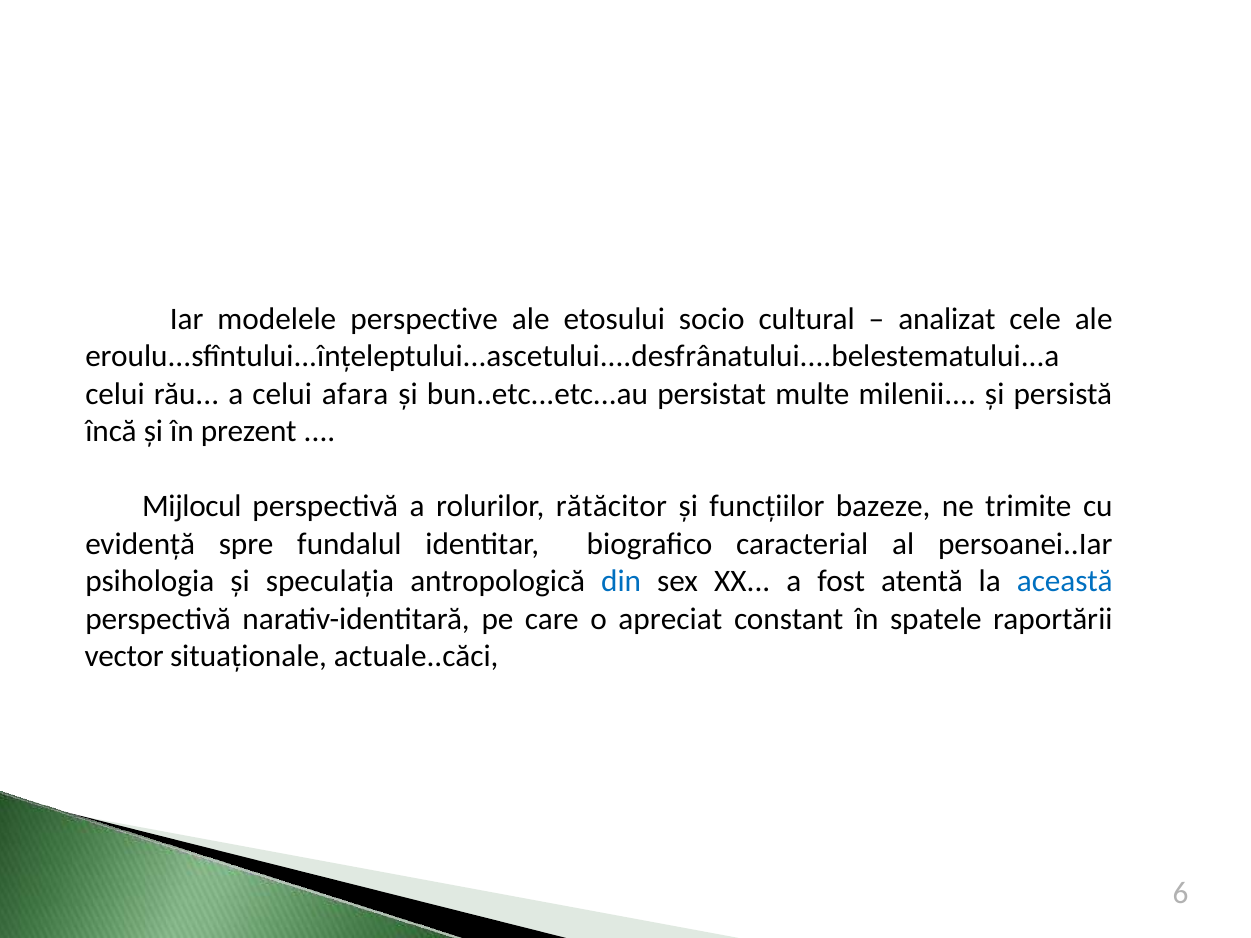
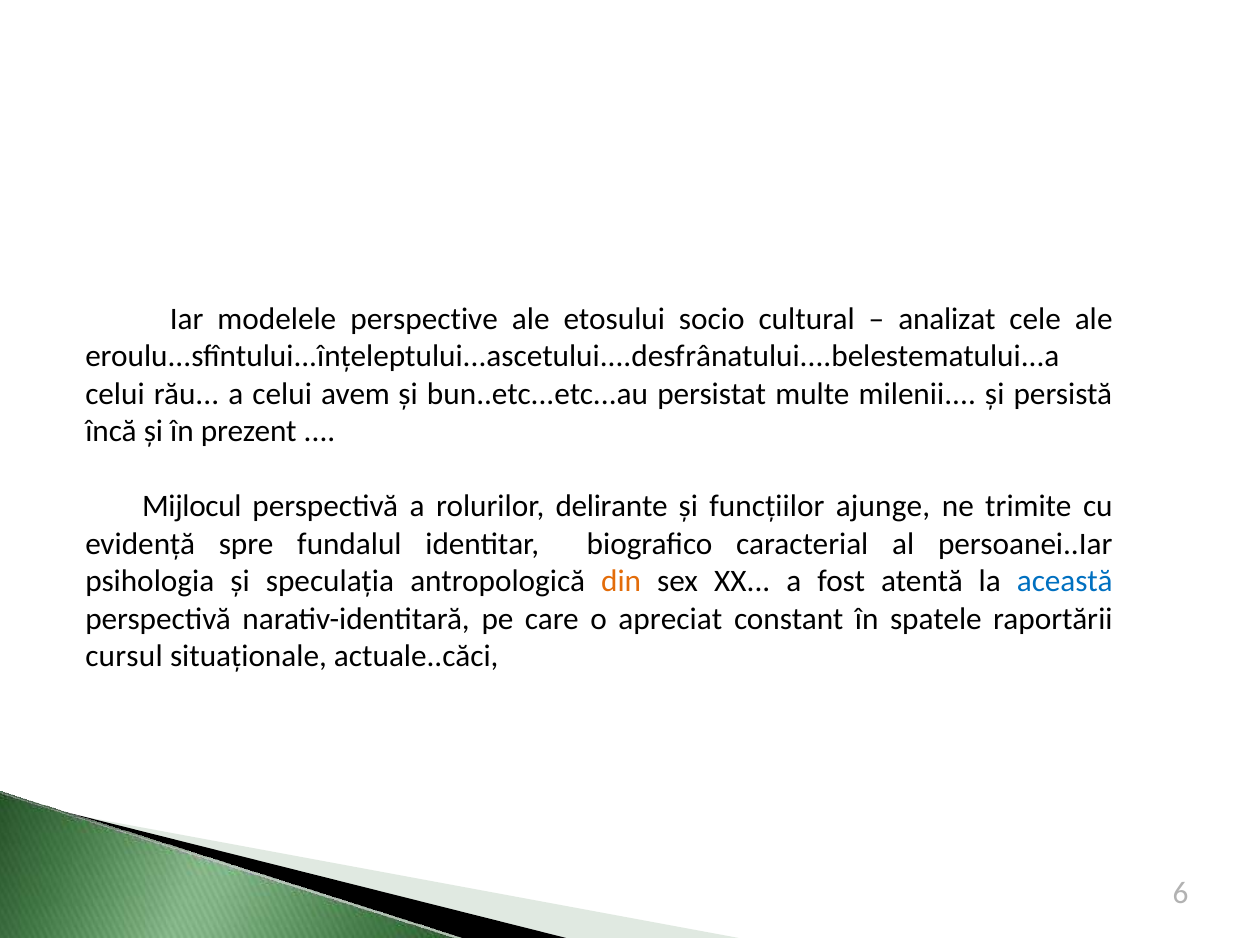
afara: afara -> avem
rătăcitor: rătăcitor -> delirante
bazeze: bazeze -> ajunge
din colour: blue -> orange
vector: vector -> cursul
